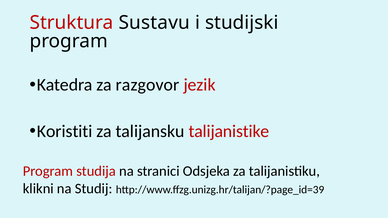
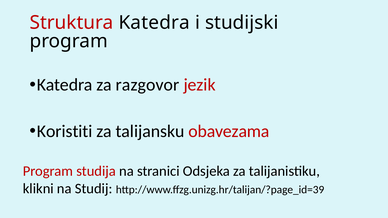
Struktura Sustavu: Sustavu -> Katedra
talijanistike: talijanistike -> obavezama
